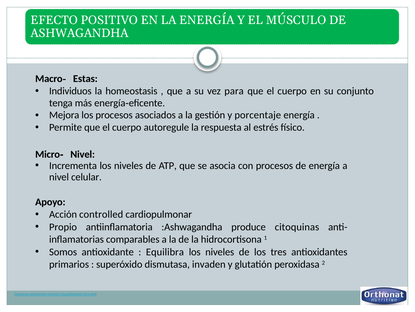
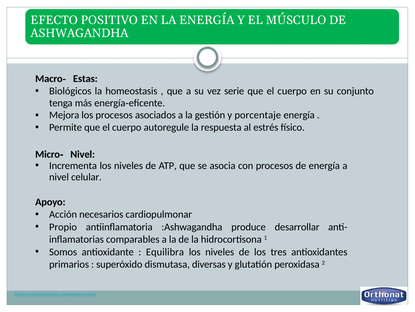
Individuos: Individuos -> Biológicos
para: para -> serie
controlled: controlled -> necesarios
citoquinas: citoquinas -> desarrollar
invaden: invaden -> diversas
